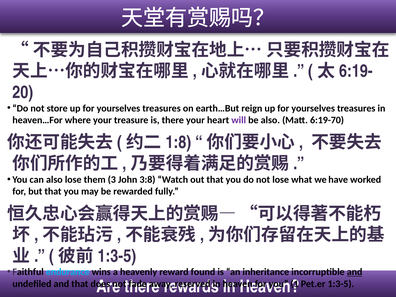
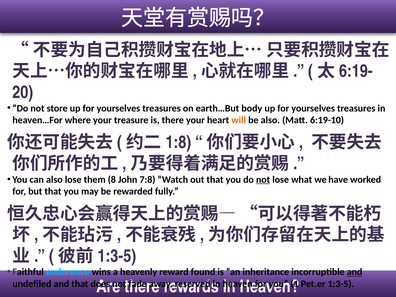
reign: reign -> body
will colour: purple -> orange
6:19-70: 6:19-70 -> 6:19-10
3: 3 -> 8
3:8: 3:8 -> 7:8
not at (263, 180) underline: none -> present
